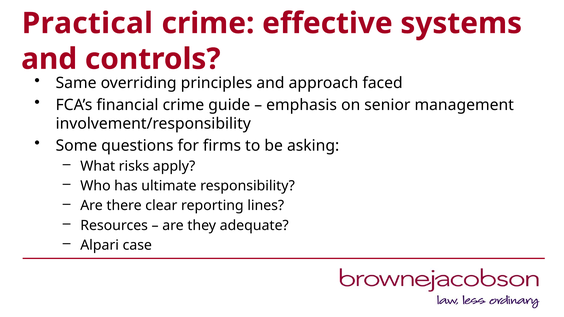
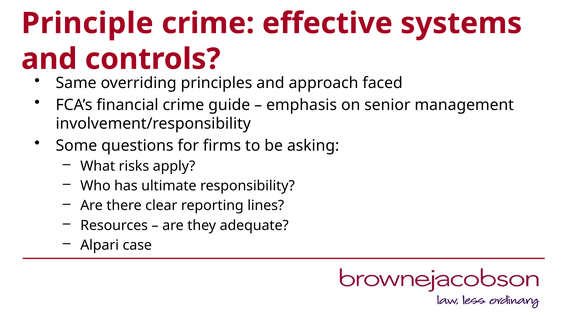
Practical: Practical -> Principle
